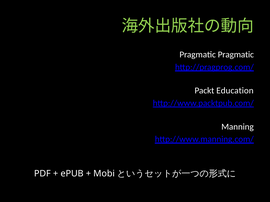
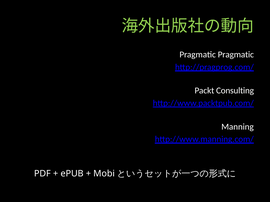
Education: Education -> Consulting
